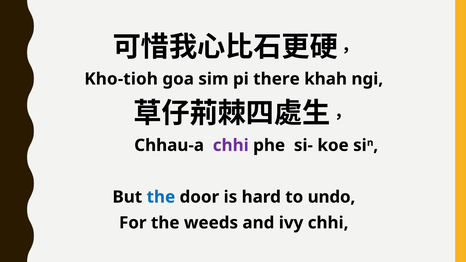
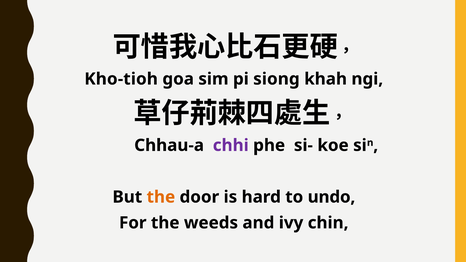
there: there -> siong
the at (161, 197) colour: blue -> orange
ivy chhi: chhi -> chin
